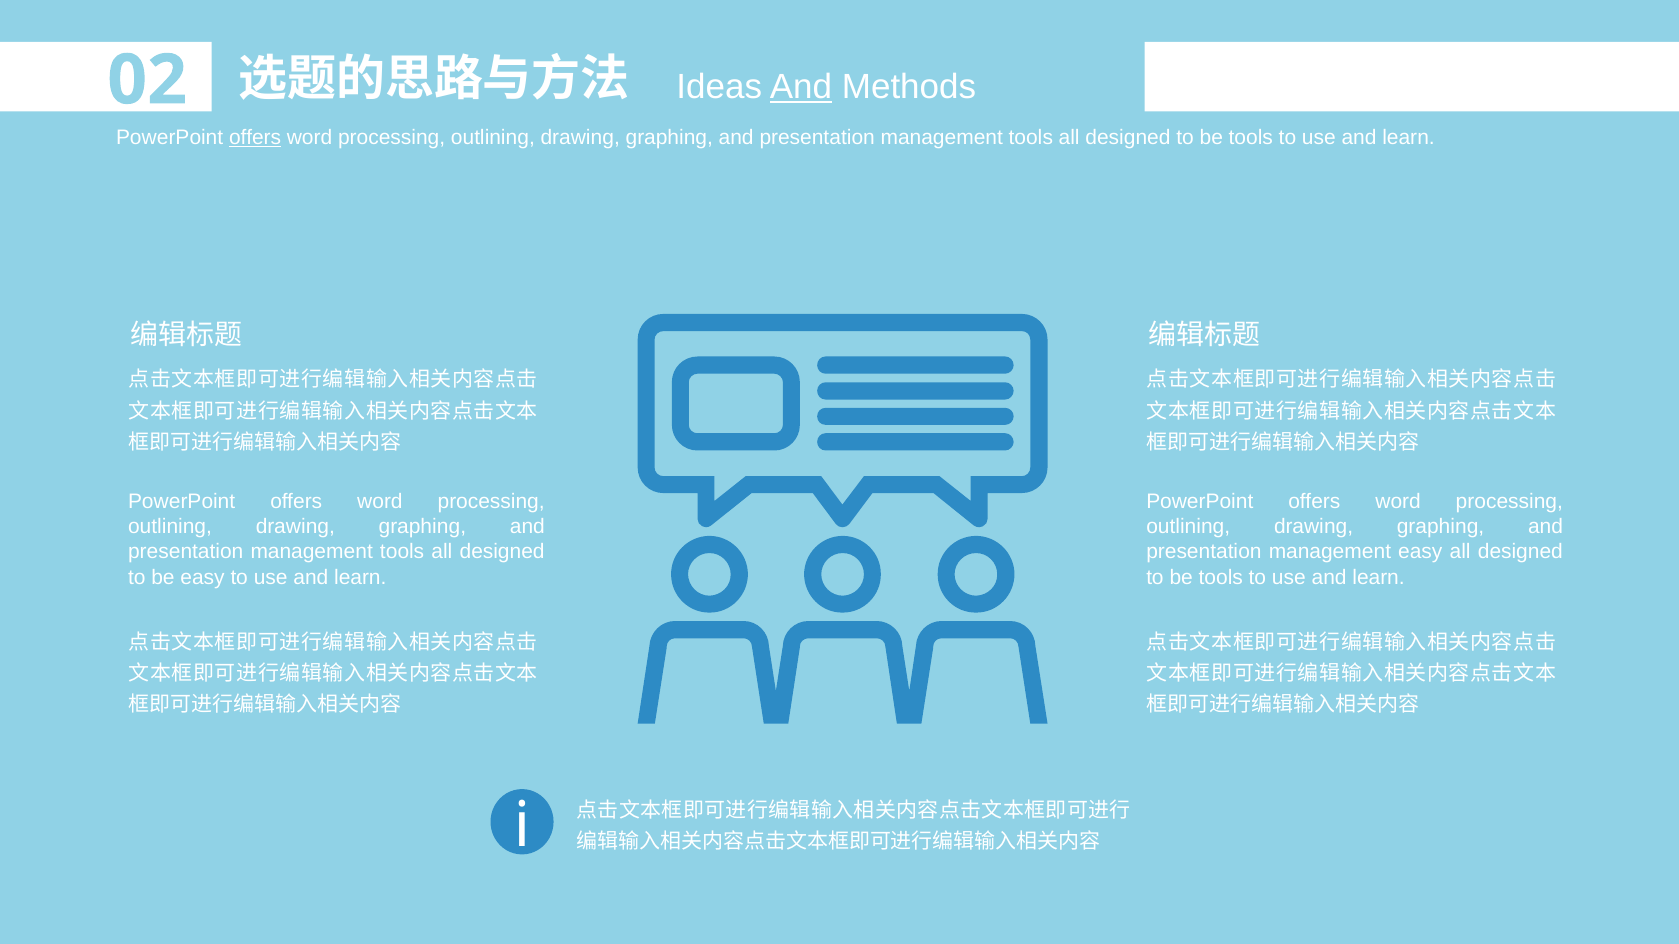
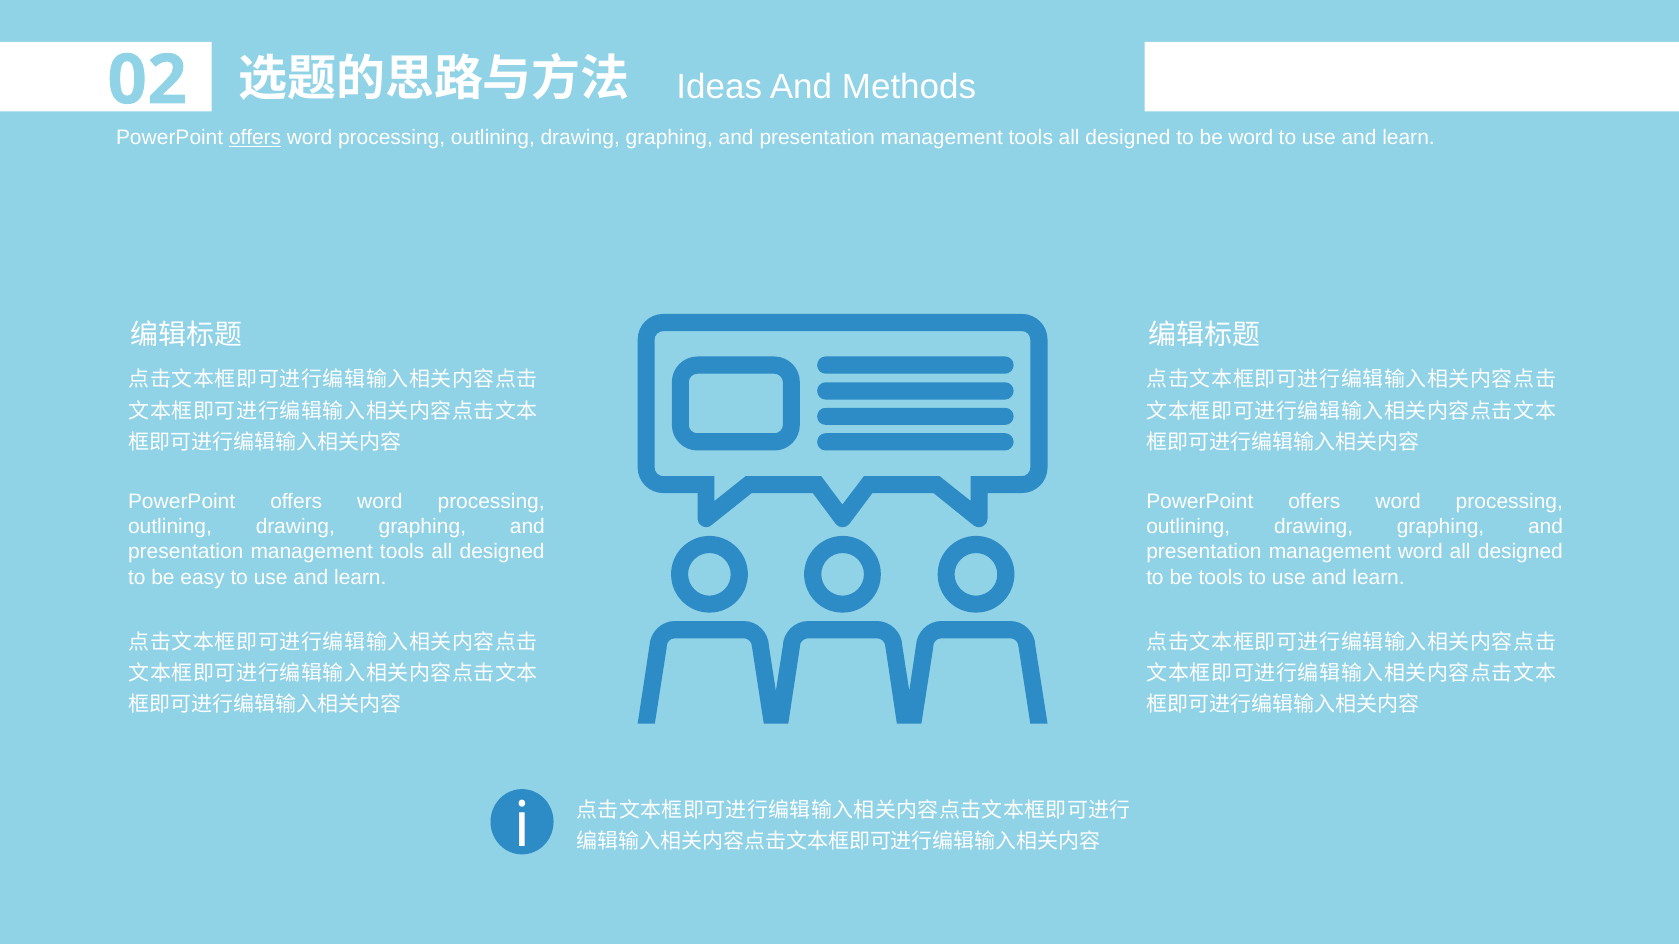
And at (801, 87) underline: present -> none
tools at (1251, 137): tools -> word
management easy: easy -> word
